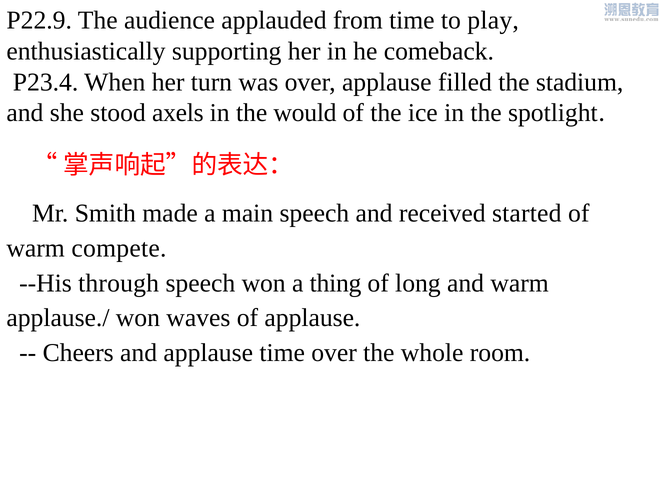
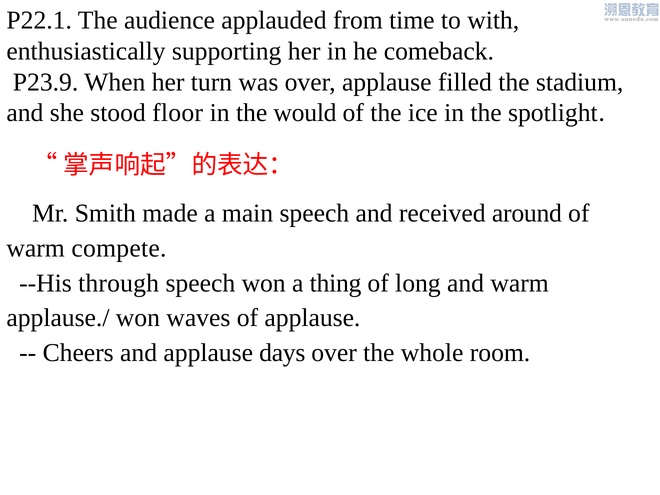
P22.9: P22.9 -> P22.1
play: play -> with
P23.4: P23.4 -> P23.9
axels: axels -> floor
started: started -> around
applause time: time -> days
